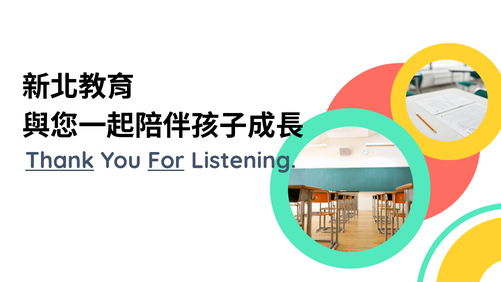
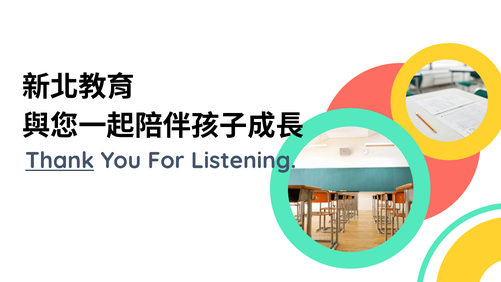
For underline: present -> none
